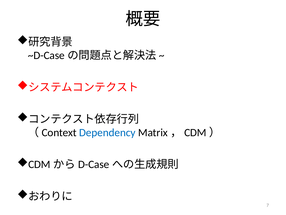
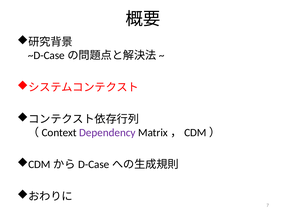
Dependency colour: blue -> purple
